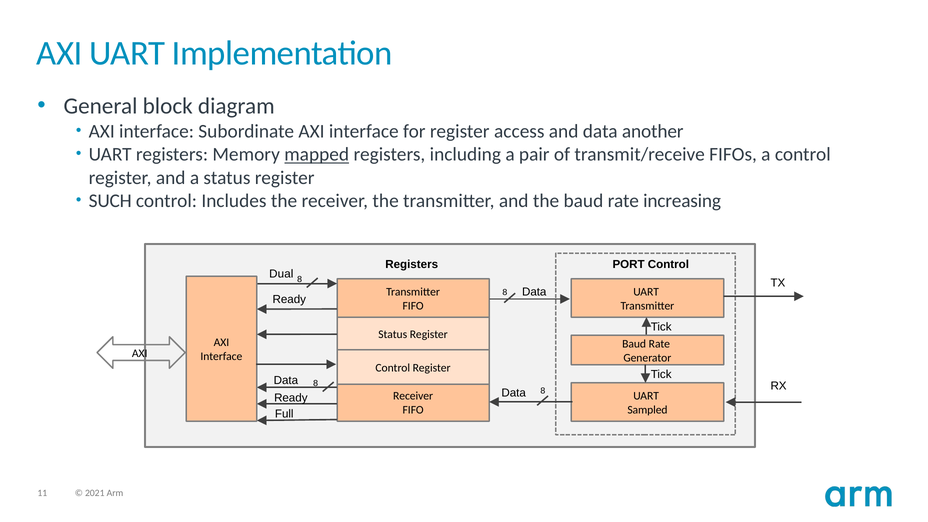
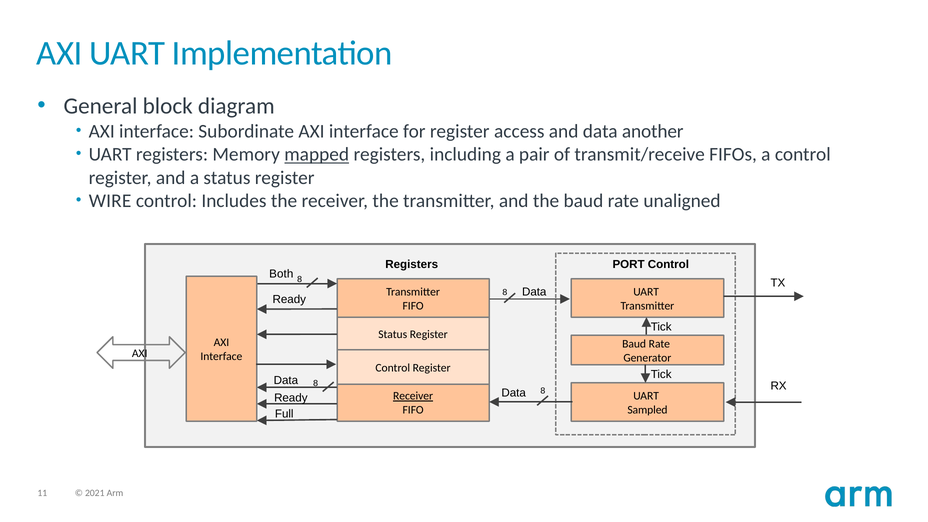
SUCH: SUCH -> WIRE
increasing: increasing -> unaligned
Dual: Dual -> Both
Receiver at (413, 396) underline: none -> present
